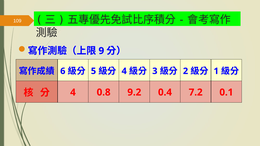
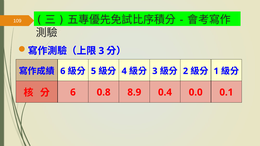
9 at (101, 51): 9 -> 3
4 at (73, 92): 4 -> 6
9.2: 9.2 -> 8.9
7.2: 7.2 -> 0.0
